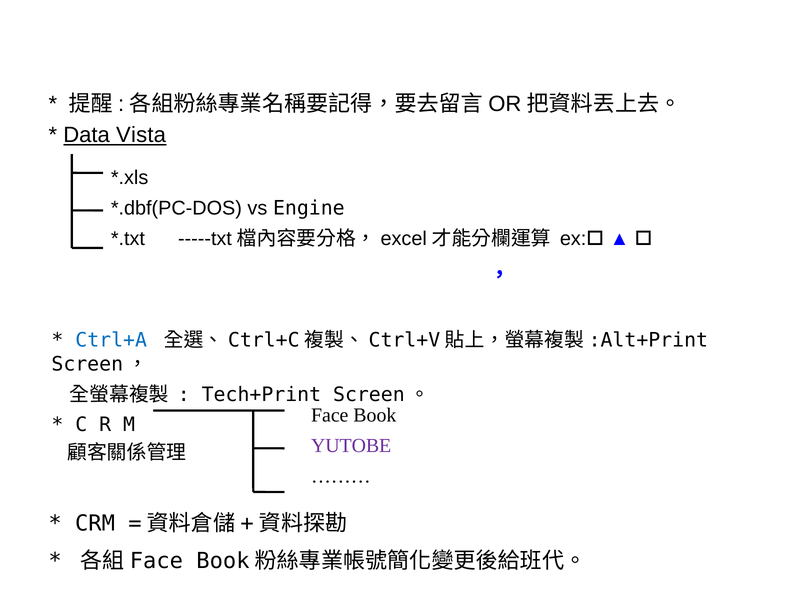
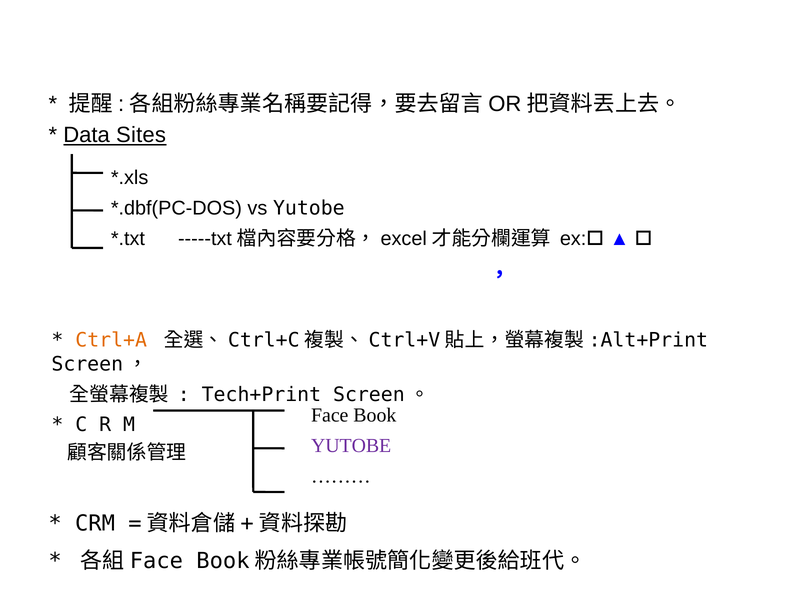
Vista: Vista -> Sites
vs Engine: Engine -> Yutobe
Ctrl+A colour: blue -> orange
